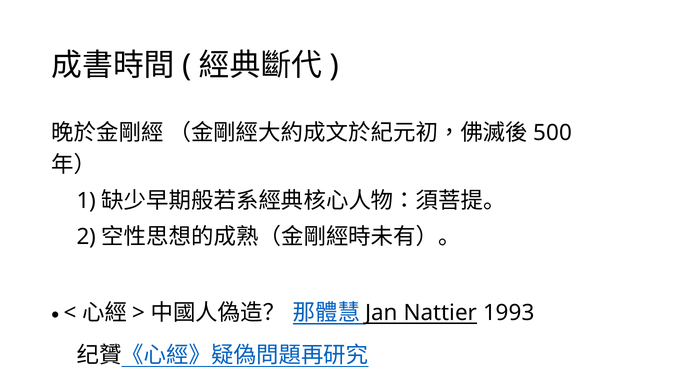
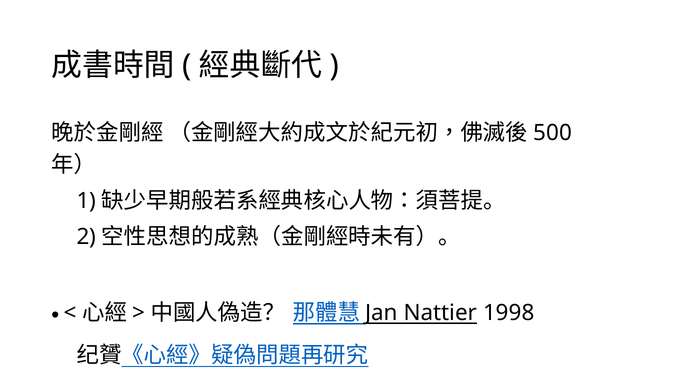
1993: 1993 -> 1998
